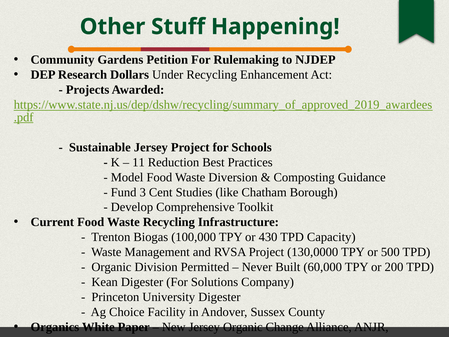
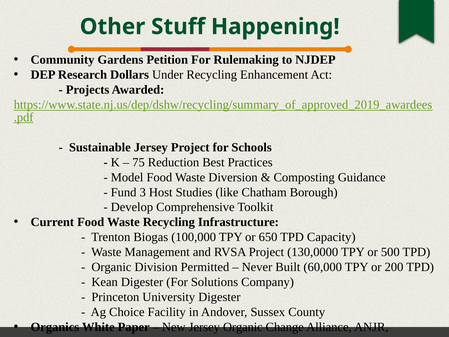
11: 11 -> 75
Cent: Cent -> Host
430: 430 -> 650
